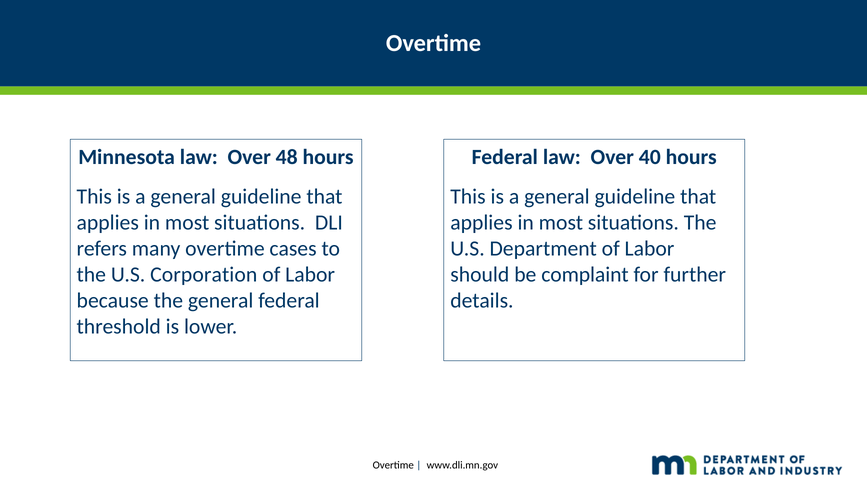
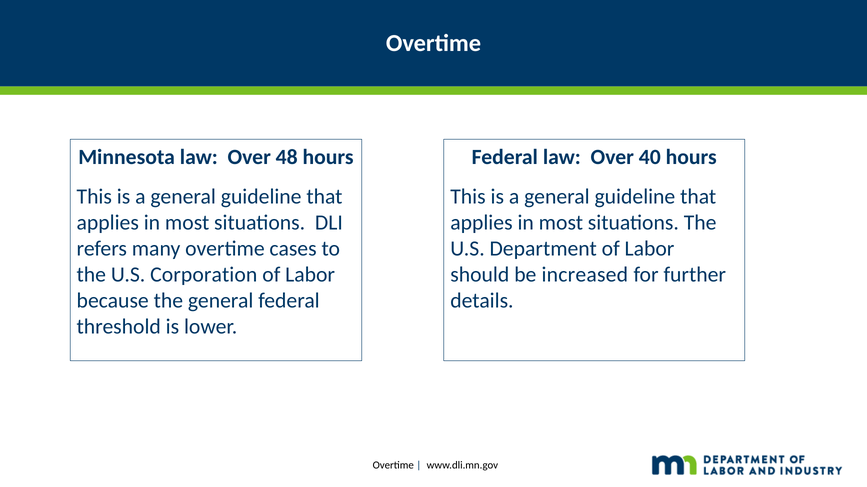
complaint: complaint -> increased
